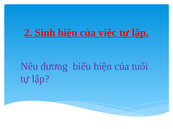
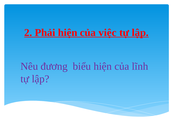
Sinh: Sinh -> Phải
tuổi: tuổi -> lĩnh
